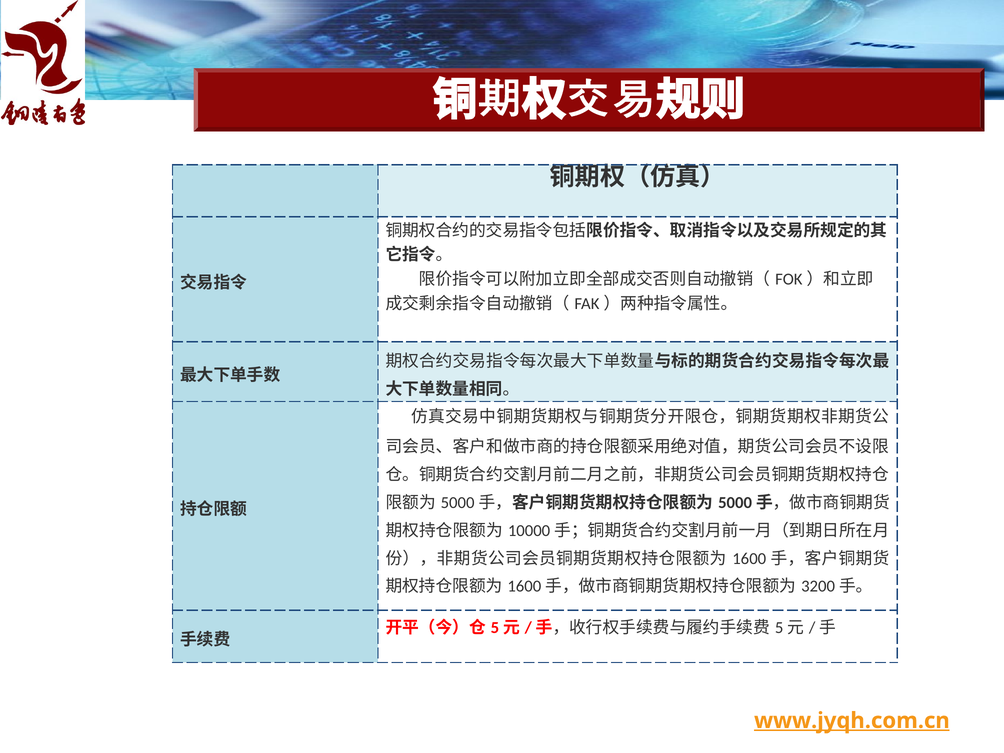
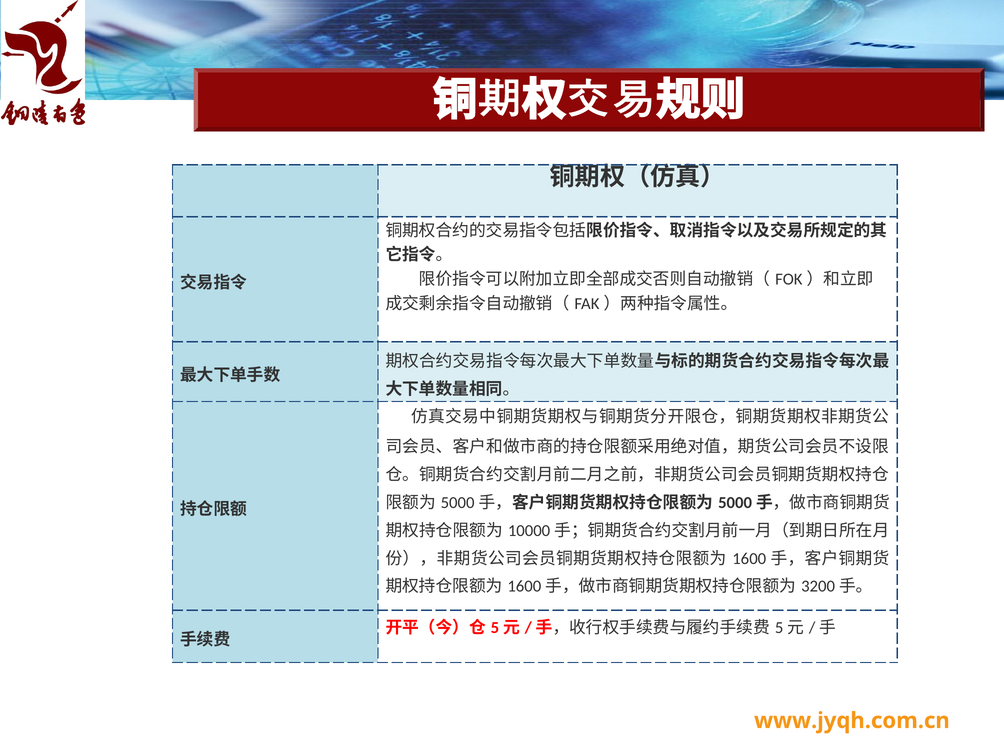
www.jyqh.com.cn underline: present -> none
